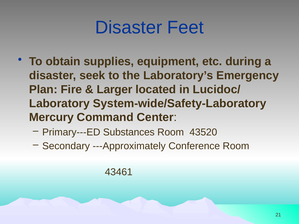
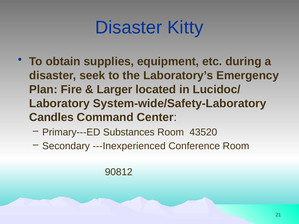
Feet: Feet -> Kitty
Mercury: Mercury -> Candles
---Approximately: ---Approximately -> ---Inexperienced
43461: 43461 -> 90812
